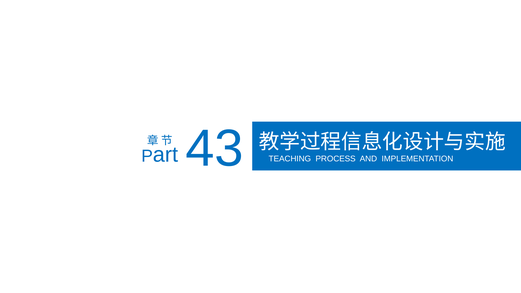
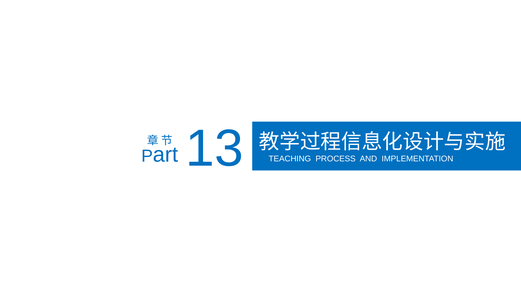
43: 43 -> 13
